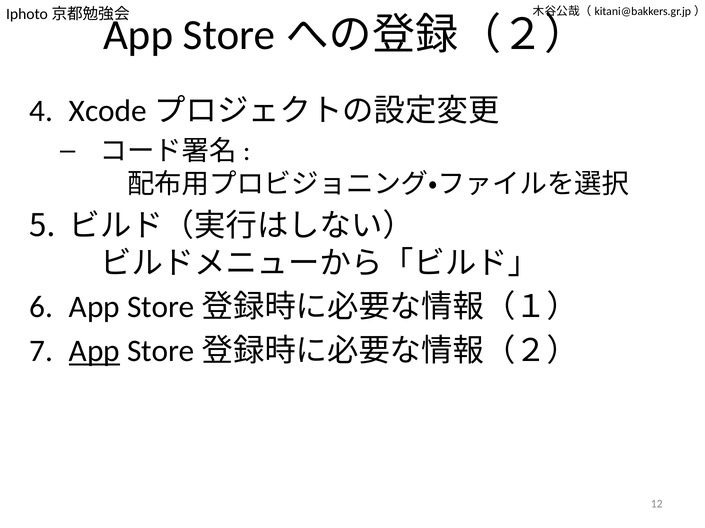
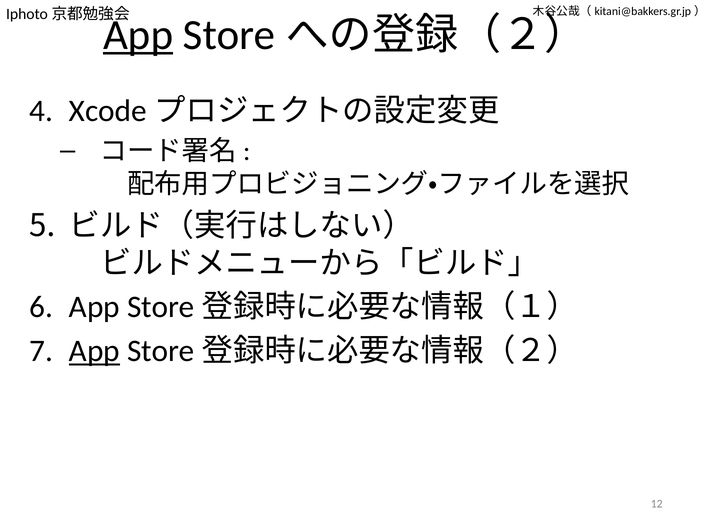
App at (138, 35) underline: none -> present
